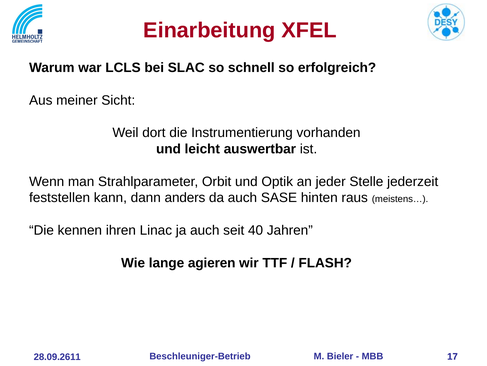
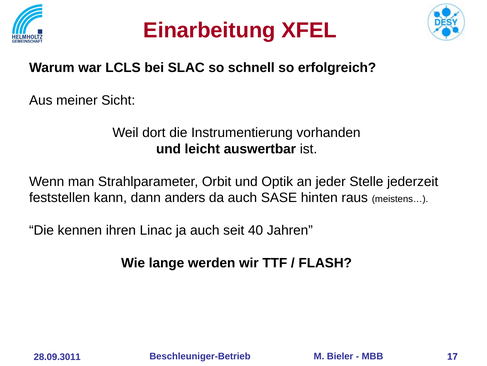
agieren: agieren -> werden
28.09.2611: 28.09.2611 -> 28.09.3011
